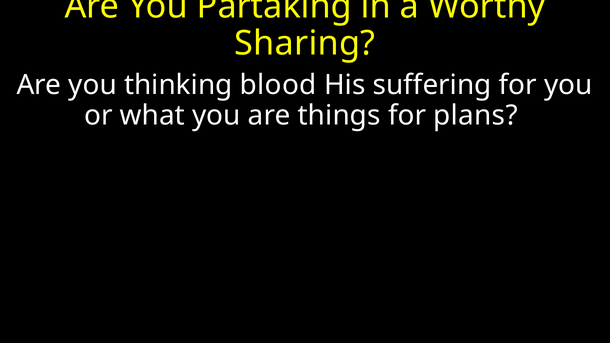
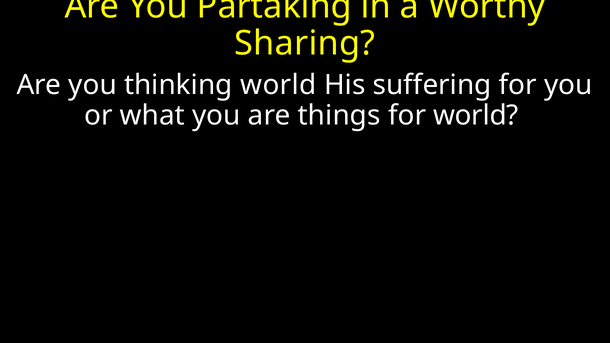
thinking blood: blood -> world
for plans: plans -> world
